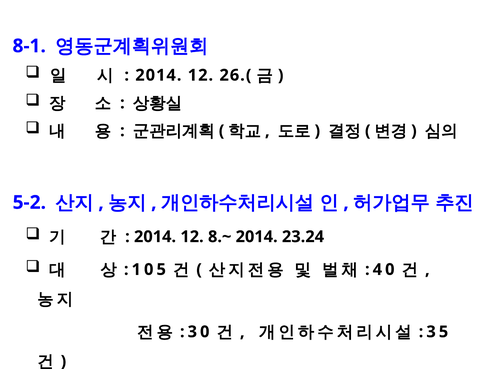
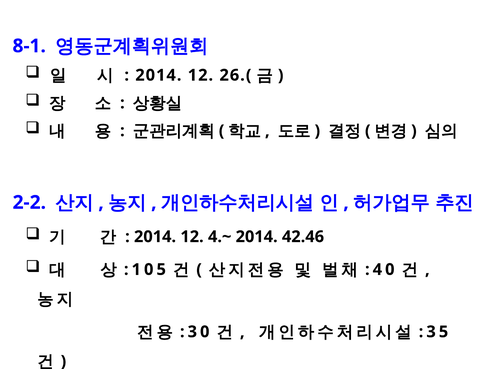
5-2: 5-2 -> 2-2
8.~: 8.~ -> 4.~
23.24: 23.24 -> 42.46
